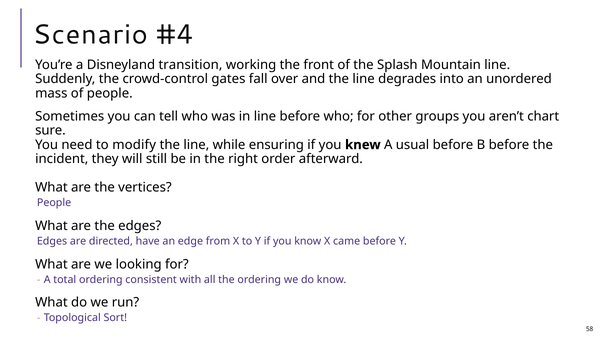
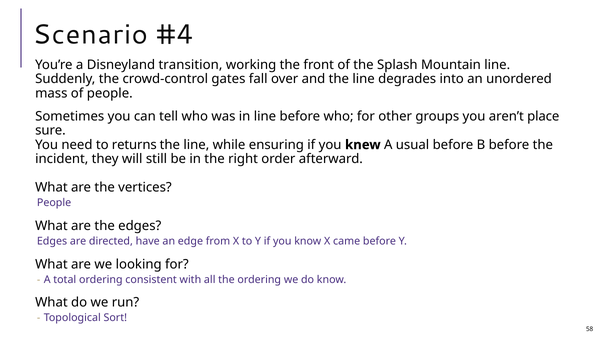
chart: chart -> place
modify: modify -> returns
